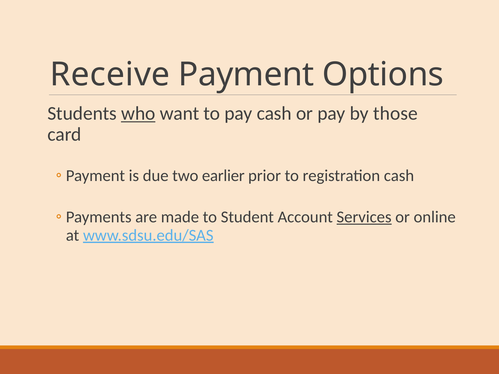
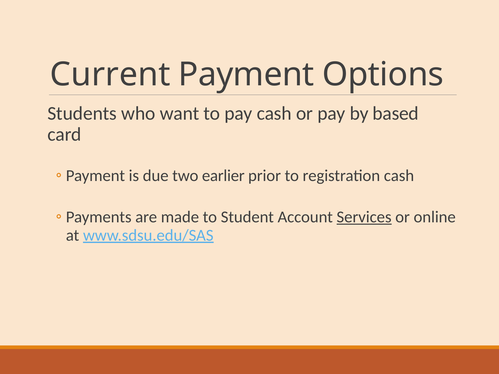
Receive: Receive -> Current
who underline: present -> none
those: those -> based
